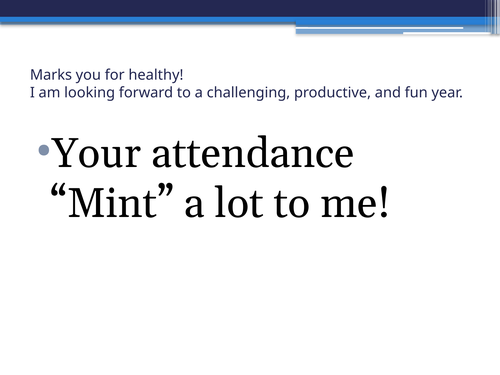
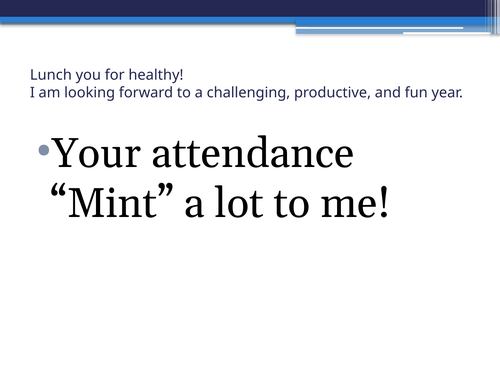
Marks: Marks -> Lunch
